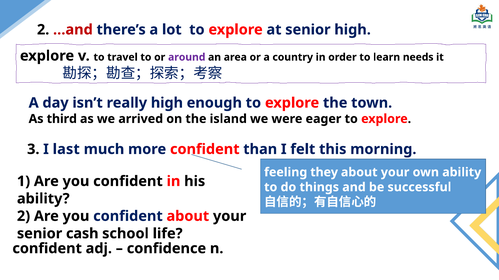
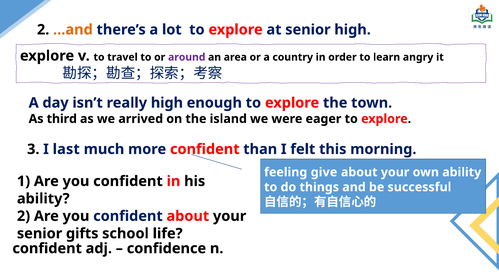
…and colour: red -> orange
needs: needs -> angry
they: they -> give
cash: cash -> gifts
